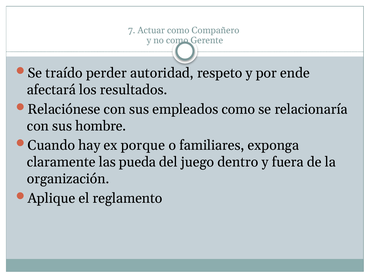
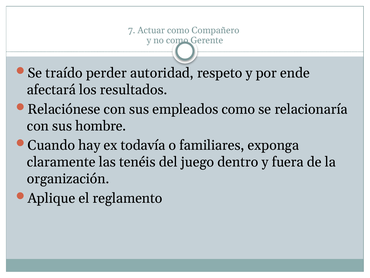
porque: porque -> todavía
pueda: pueda -> tenéis
